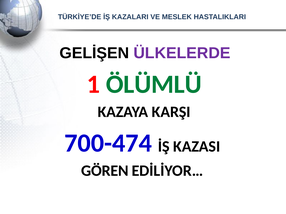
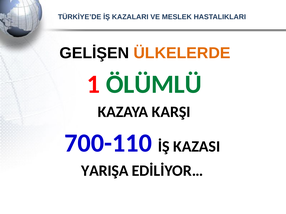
ÜLKELERDE colour: purple -> orange
700-474: 700-474 -> 700-110
GÖREN: GÖREN -> YARIŞA
